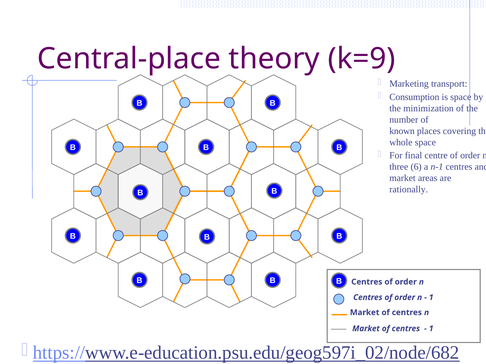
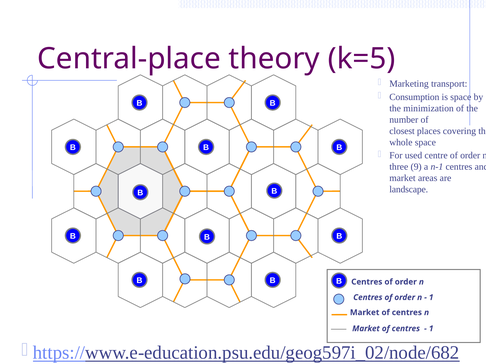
k=9: k=9 -> k=5
known: known -> closest
final: final -> used
6: 6 -> 9
rationally: rationally -> landscape
